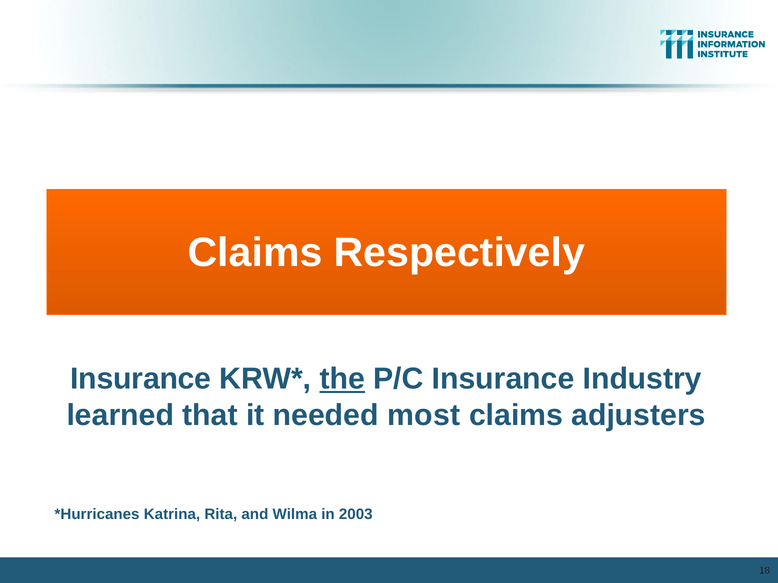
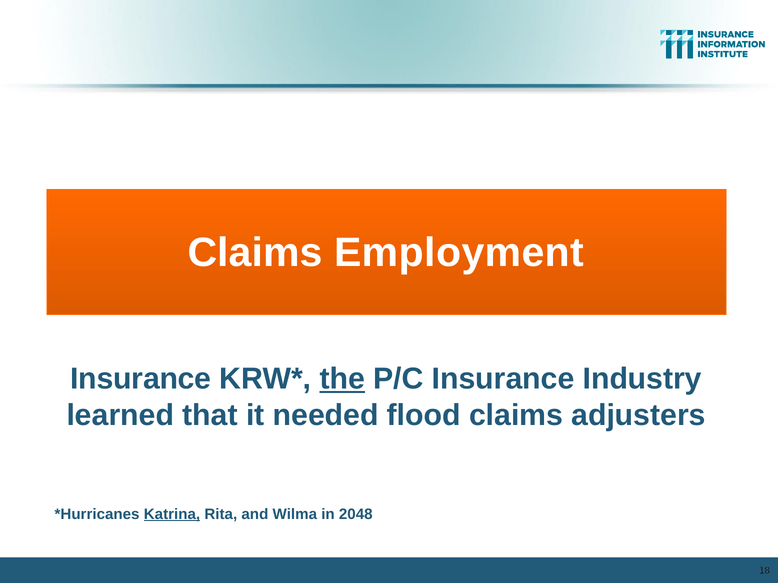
Respectively: Respectively -> Employment
most: most -> flood
Katrina underline: none -> present
2003: 2003 -> 2048
